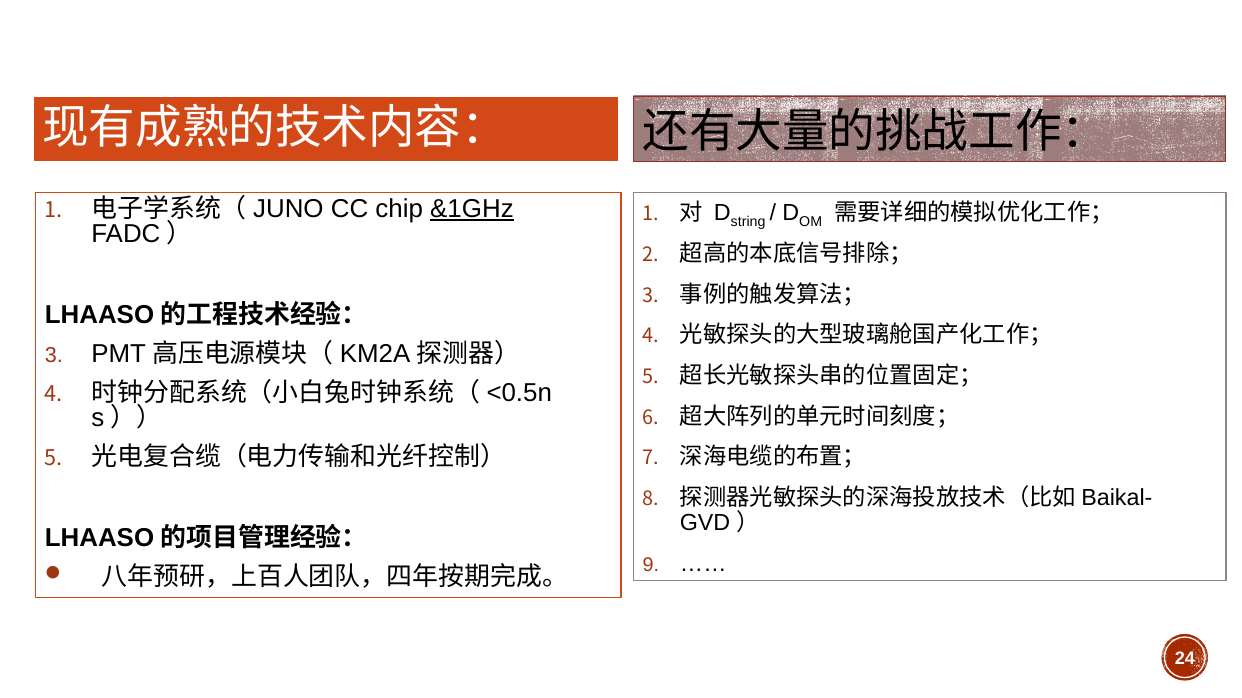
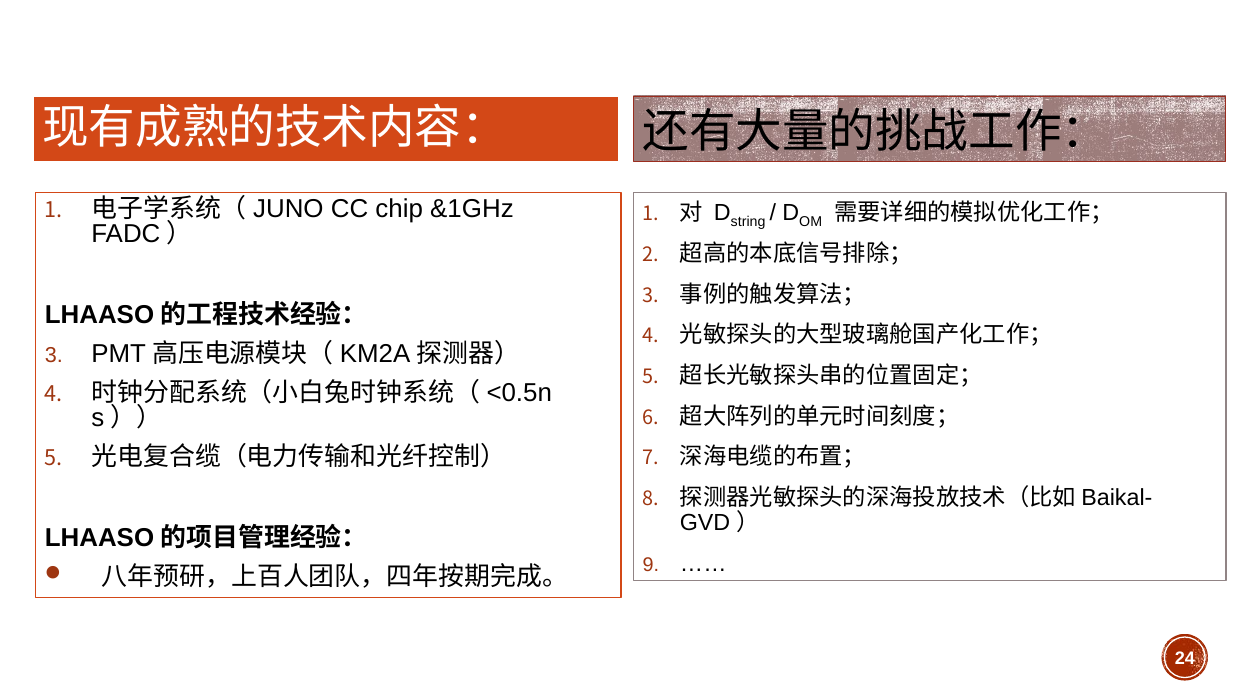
&1GHz underline: present -> none
